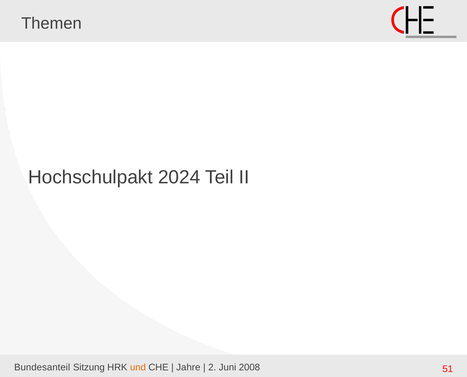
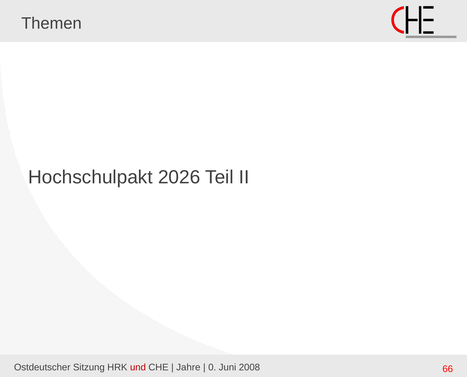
2024: 2024 -> 2026
Bundesanteil: Bundesanteil -> Ostdeutscher
und colour: orange -> red
2: 2 -> 0
51: 51 -> 66
